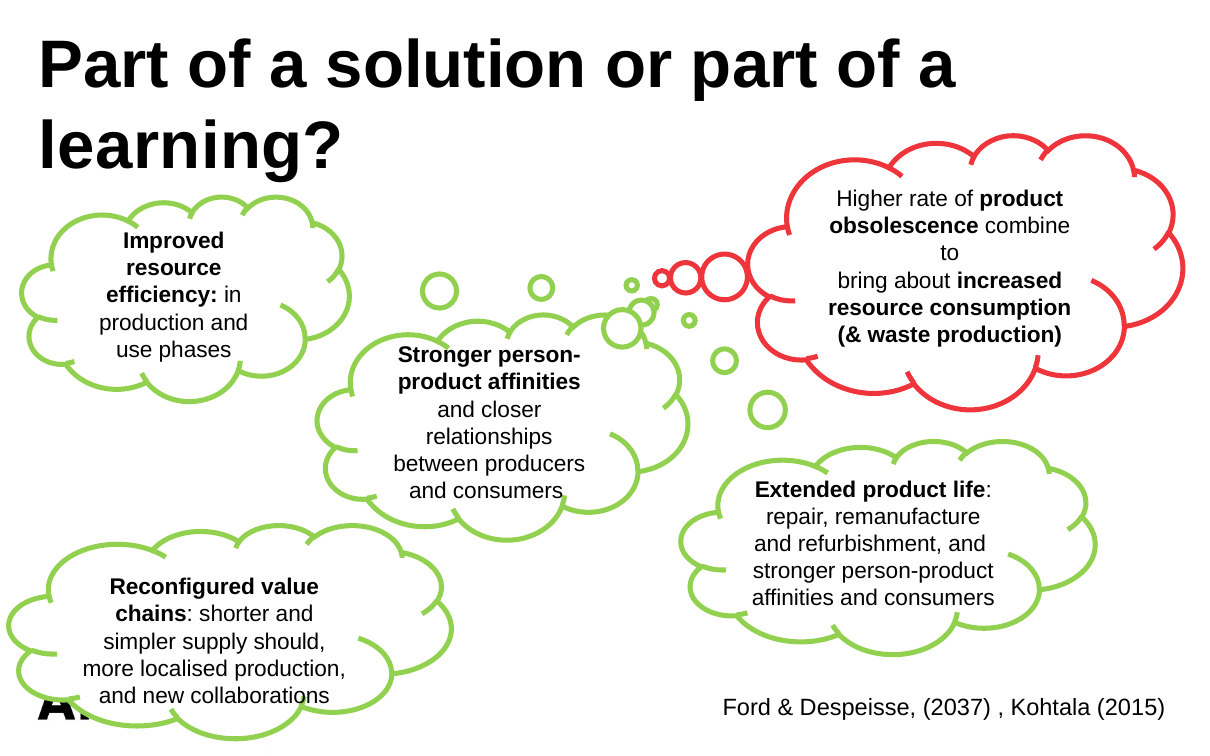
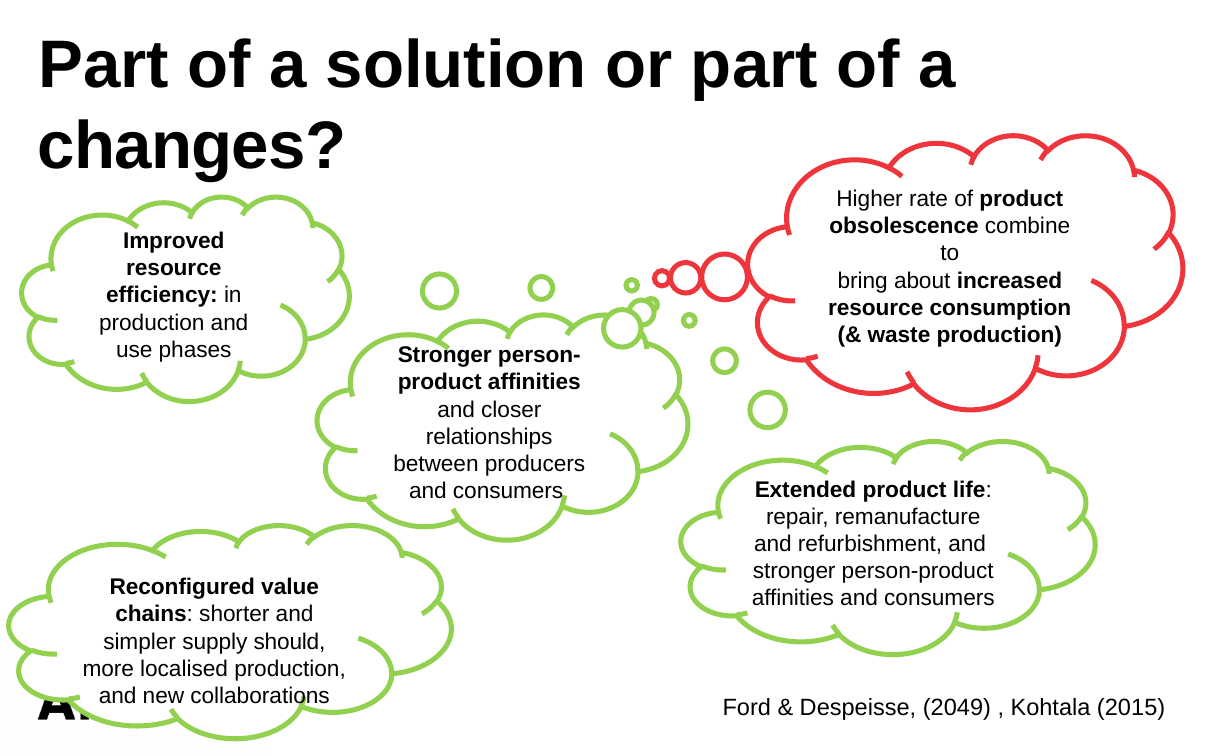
learning: learning -> changes
2037: 2037 -> 2049
